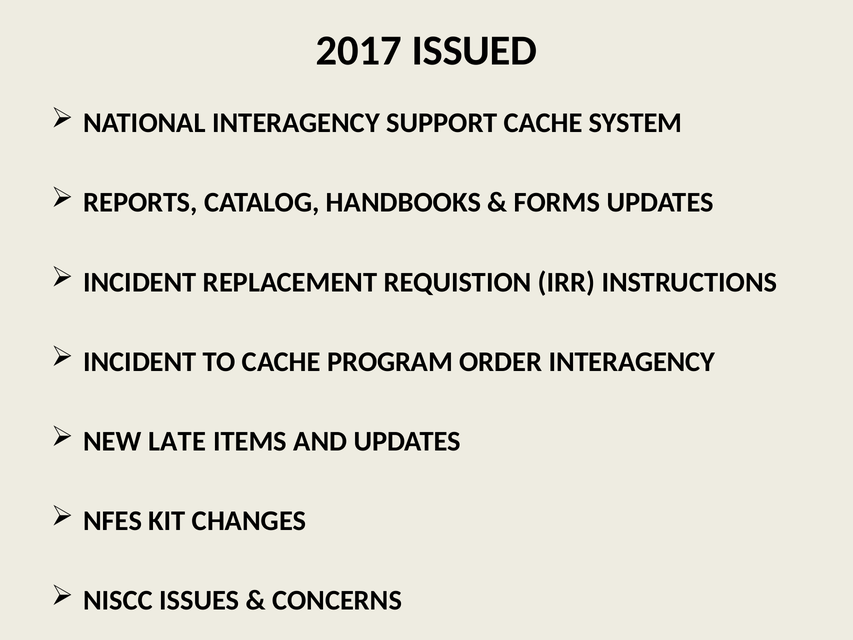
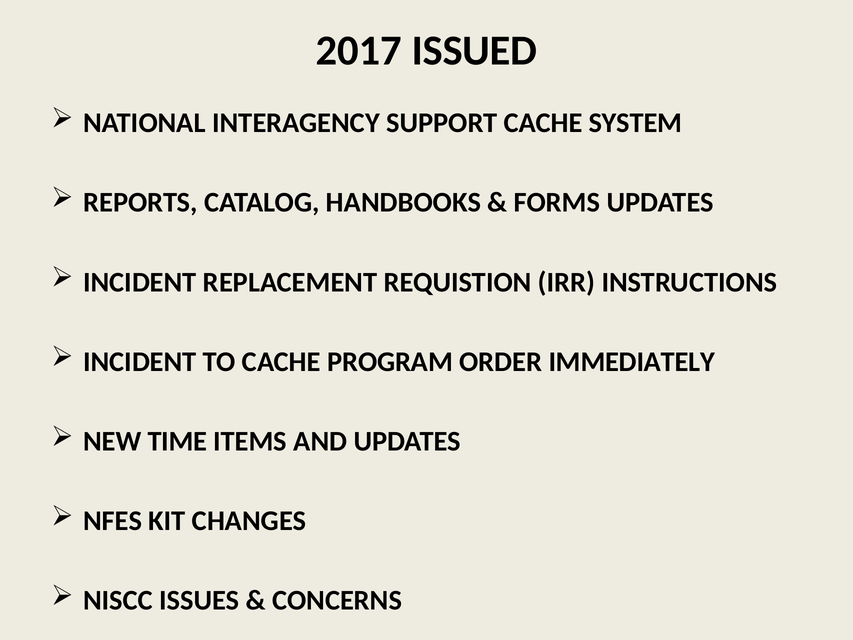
ORDER INTERAGENCY: INTERAGENCY -> IMMEDIATELY
LATE: LATE -> TIME
